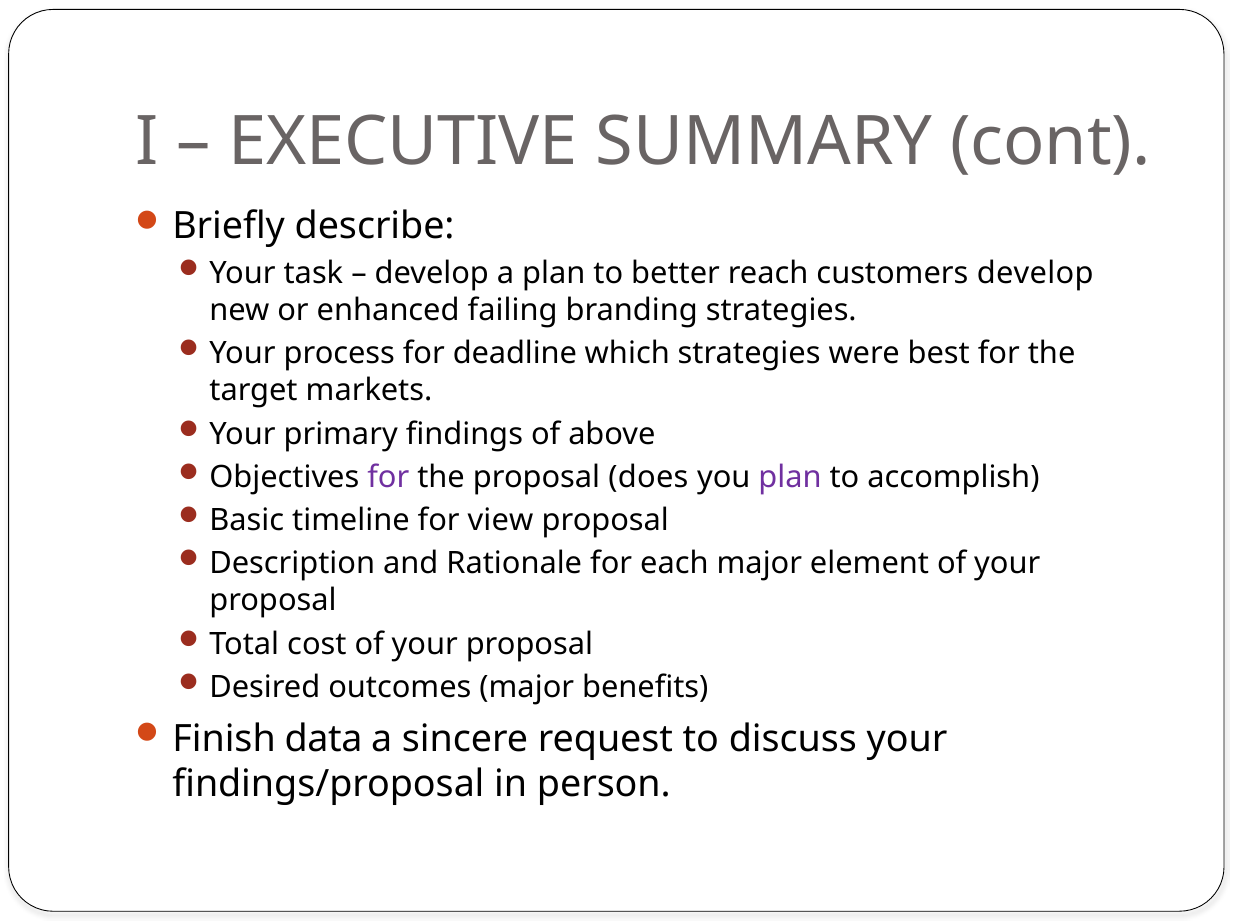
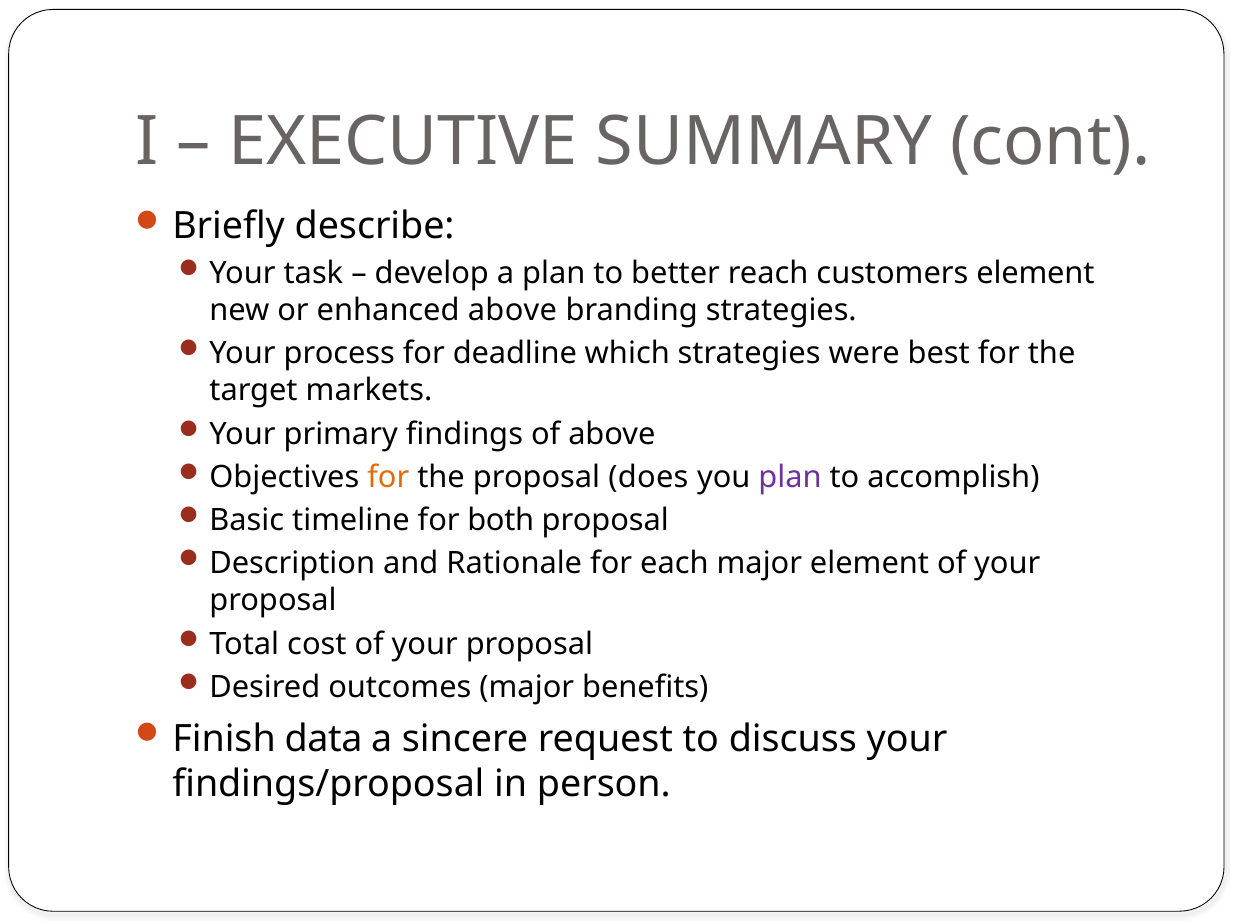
customers develop: develop -> element
enhanced failing: failing -> above
for at (388, 478) colour: purple -> orange
view: view -> both
